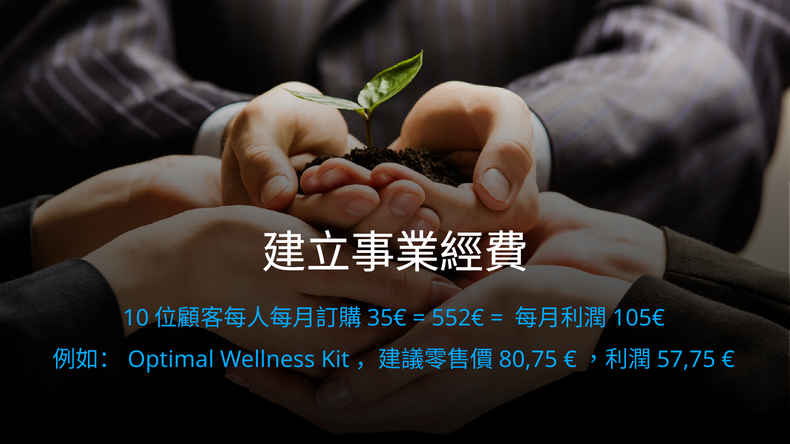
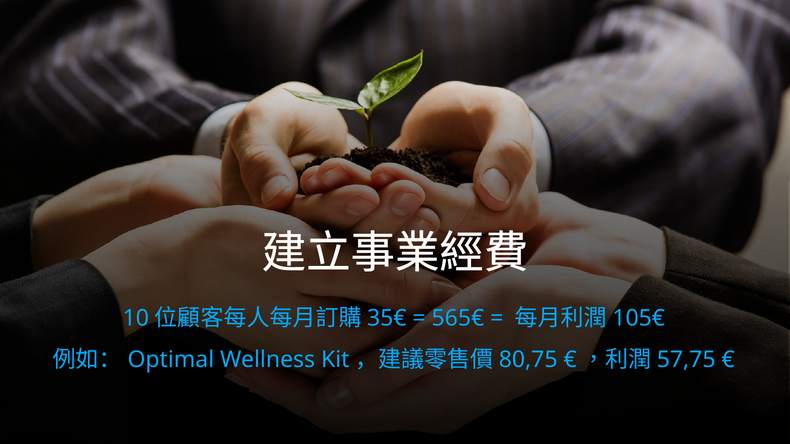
552€: 552€ -> 565€
